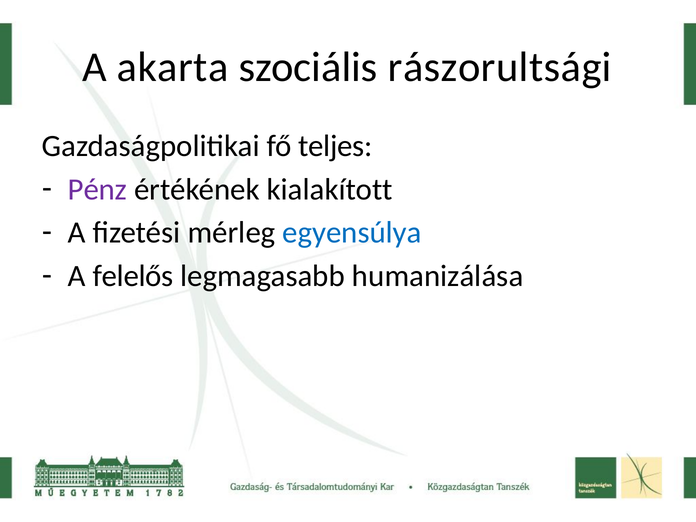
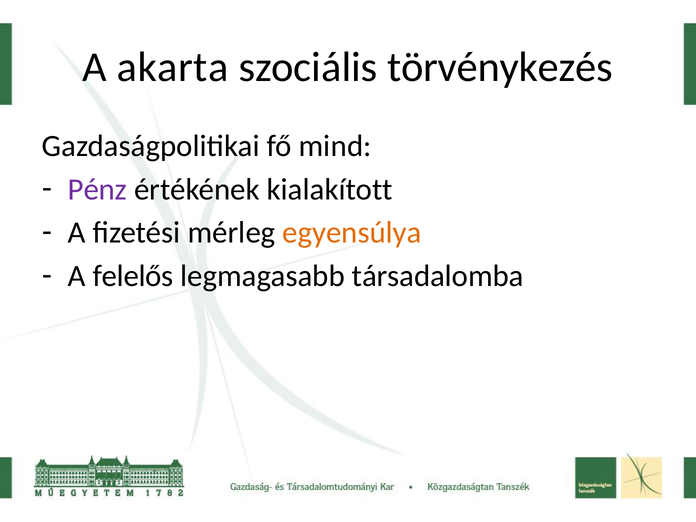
rászorultsági: rászorultsági -> törvénykezés
teljes: teljes -> mind
egyensúlya colour: blue -> orange
humanizálása: humanizálása -> társadalomba
